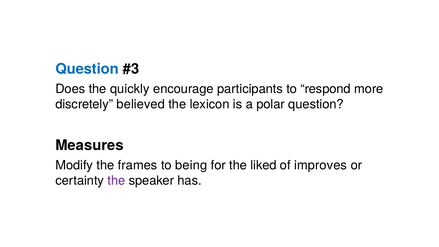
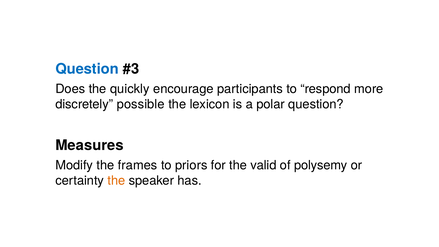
believed: believed -> possible
being: being -> priors
liked: liked -> valid
improves: improves -> polysemy
the at (116, 181) colour: purple -> orange
